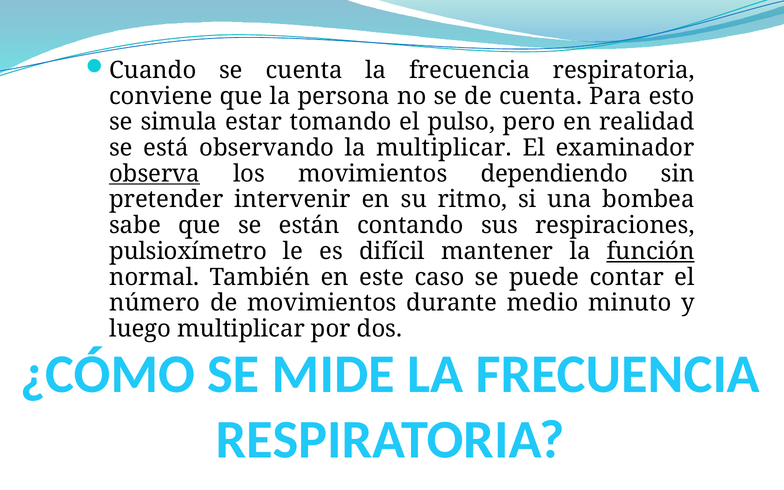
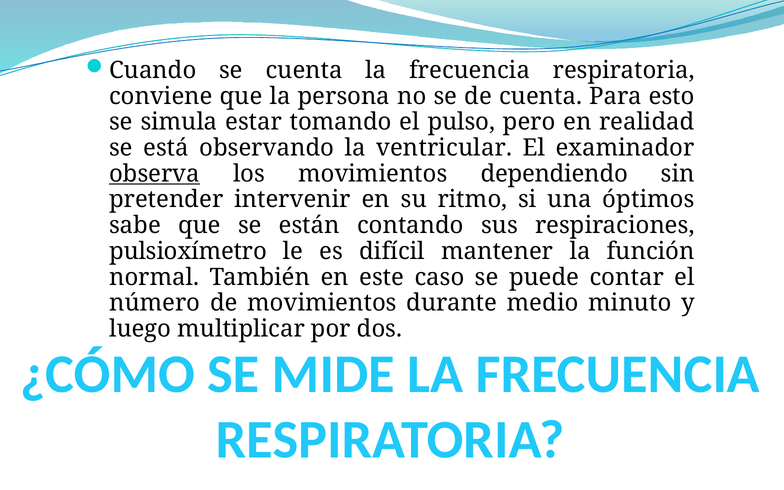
la multiplicar: multiplicar -> ventricular
bombea: bombea -> óptimos
función underline: present -> none
